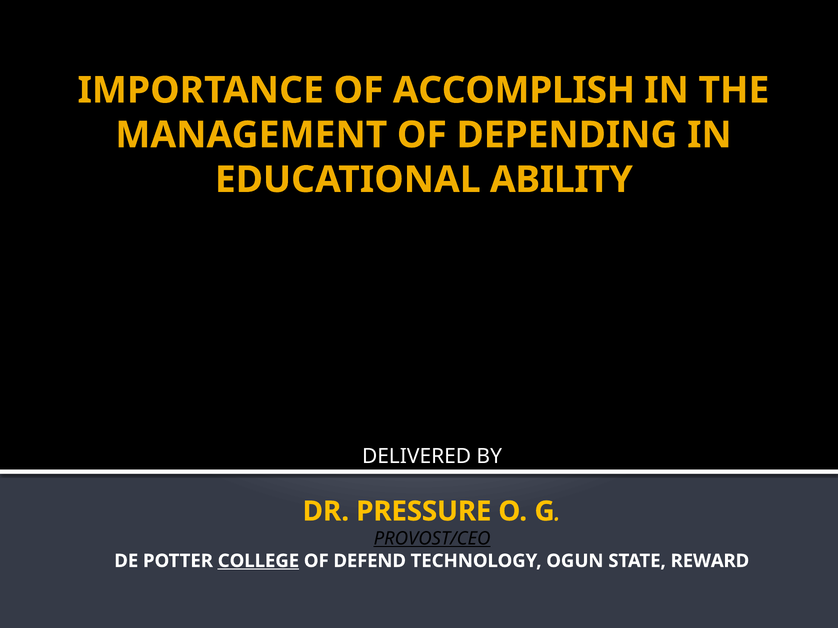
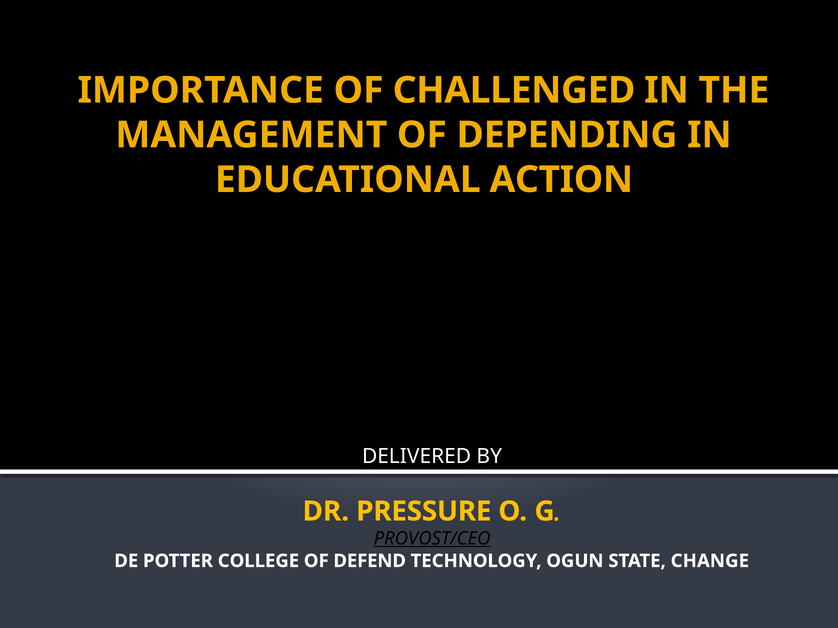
ACCOMPLISH: ACCOMPLISH -> CHALLENGED
ABILITY: ABILITY -> ACTION
COLLEGE underline: present -> none
REWARD: REWARD -> CHANGE
